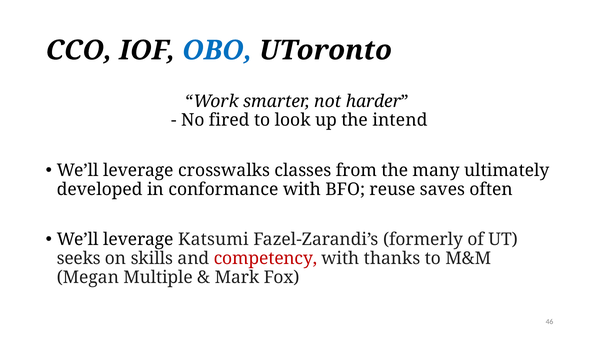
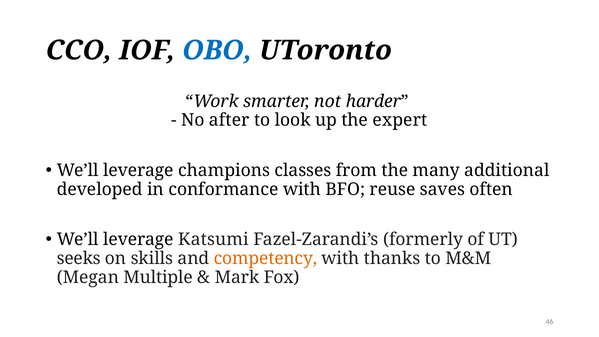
fired: fired -> after
intend: intend -> expert
crosswalks: crosswalks -> champions
ultimately: ultimately -> additional
competency colour: red -> orange
